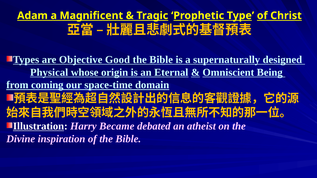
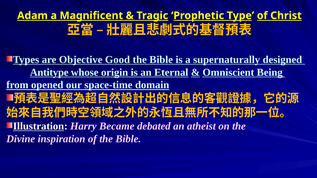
Physical: Physical -> Antitype
coming: coming -> opened
